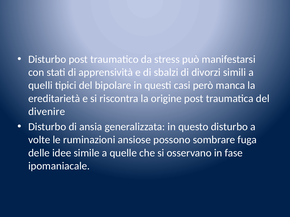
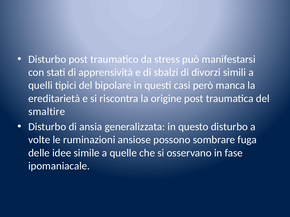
divenire: divenire -> smaltire
